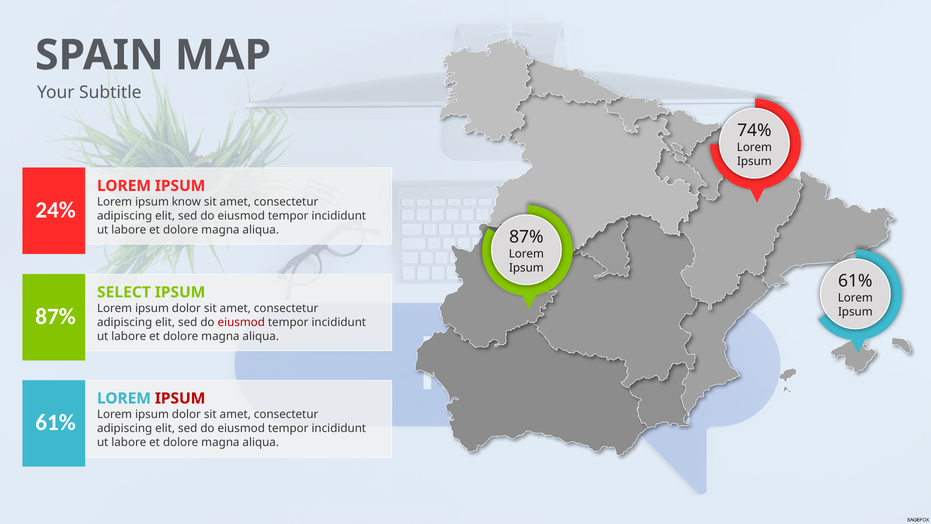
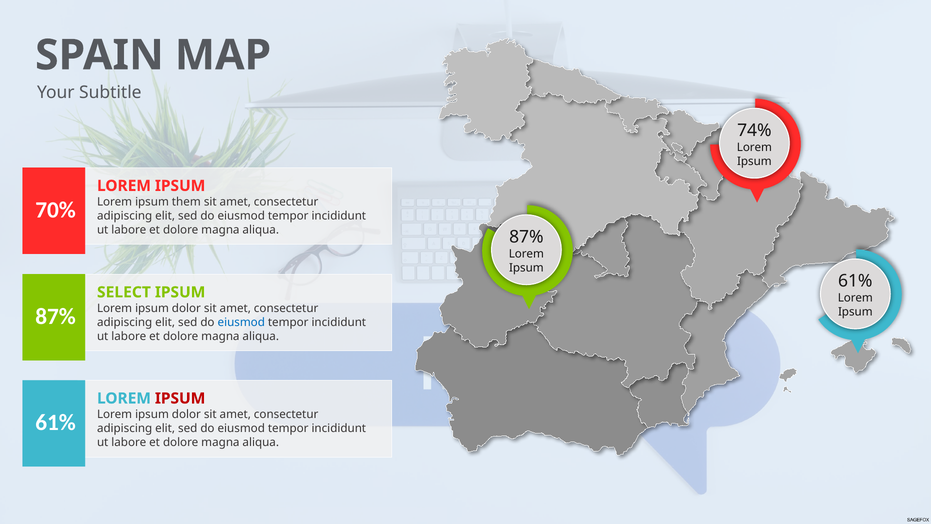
know: know -> them
24%: 24% -> 70%
eiusmod at (241, 322) colour: red -> blue
